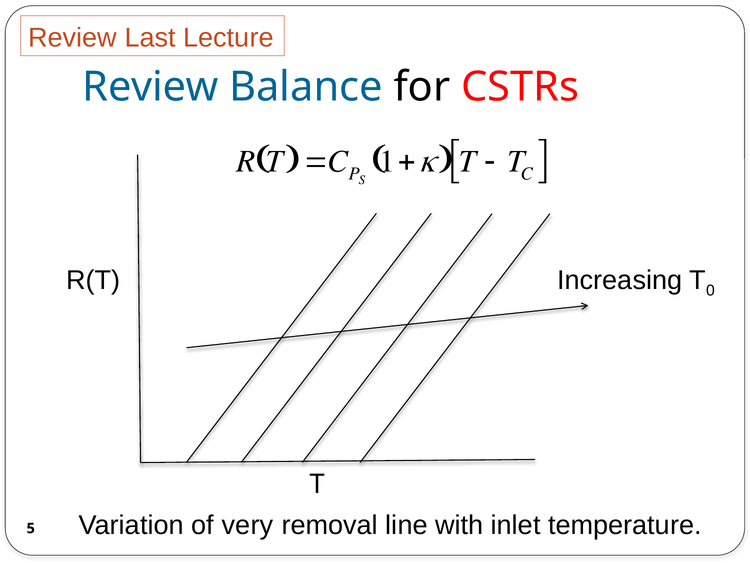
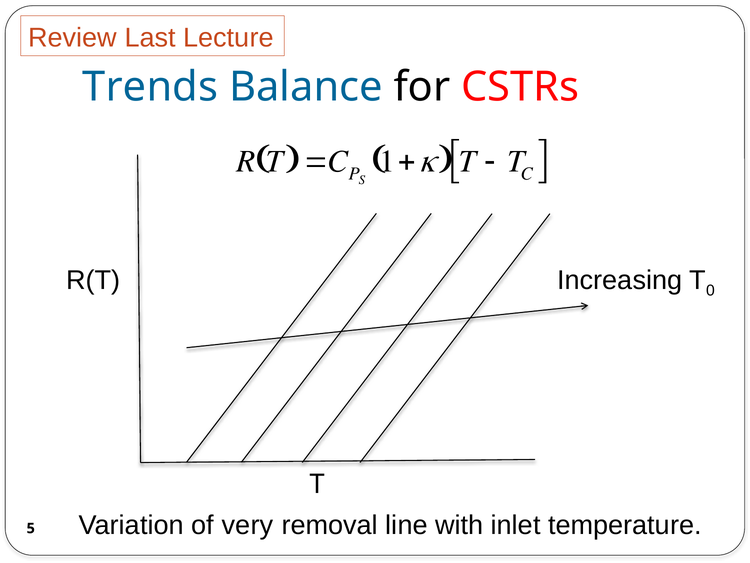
Review at (150, 87): Review -> Trends
